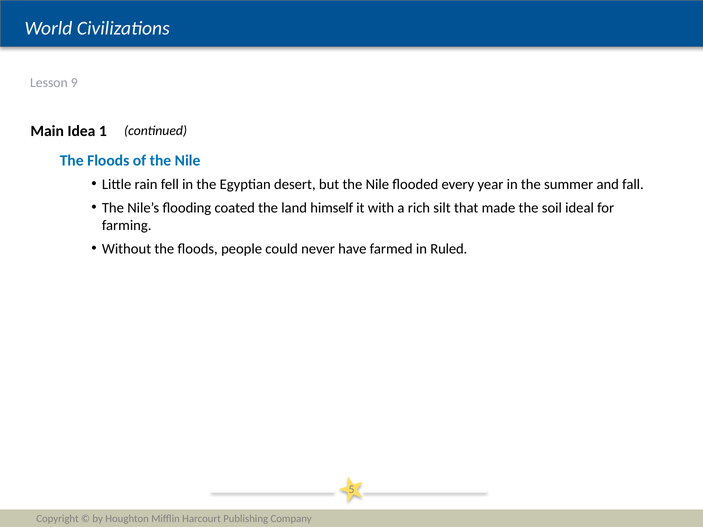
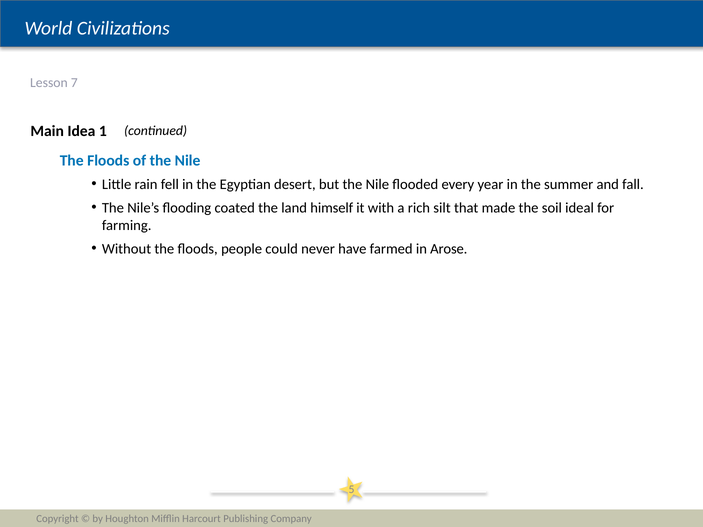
9: 9 -> 7
Ruled: Ruled -> Arose
